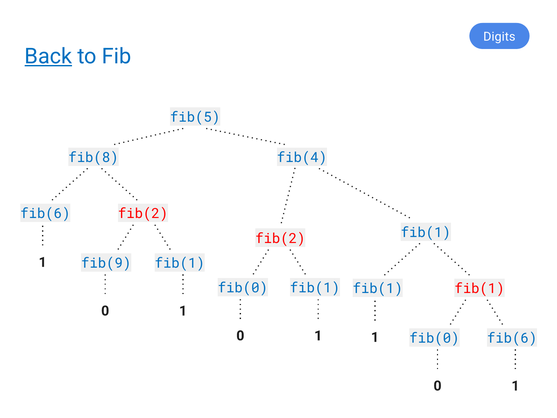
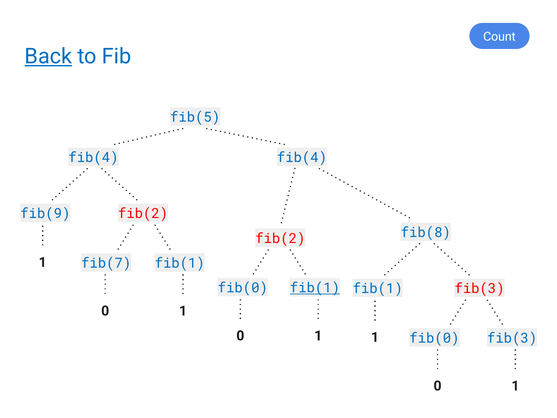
Digits: Digits -> Count
fib(8 at (93, 158): fib(8 -> fib(4
fib(6 at (45, 213): fib(6 -> fib(9
fib(1 at (426, 233): fib(1 -> fib(8
fib(9: fib(9 -> fib(7
fib(1 at (315, 288) underline: none -> present
fib(1 at (480, 288): fib(1 -> fib(3
fib(0 fib(6: fib(6 -> fib(3
